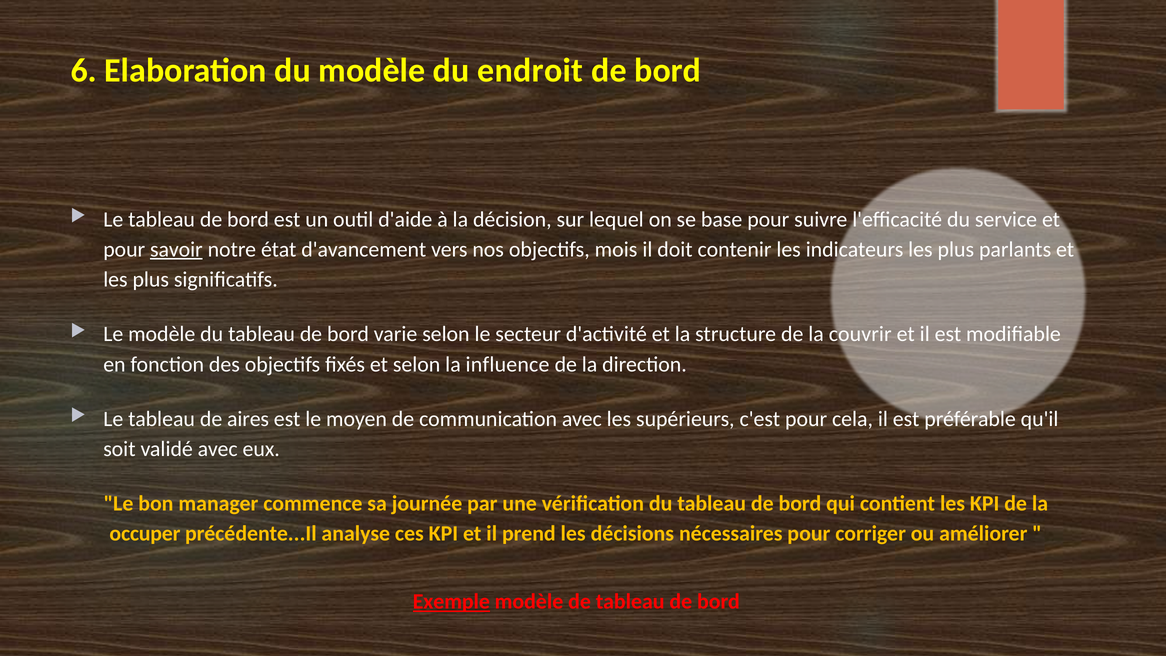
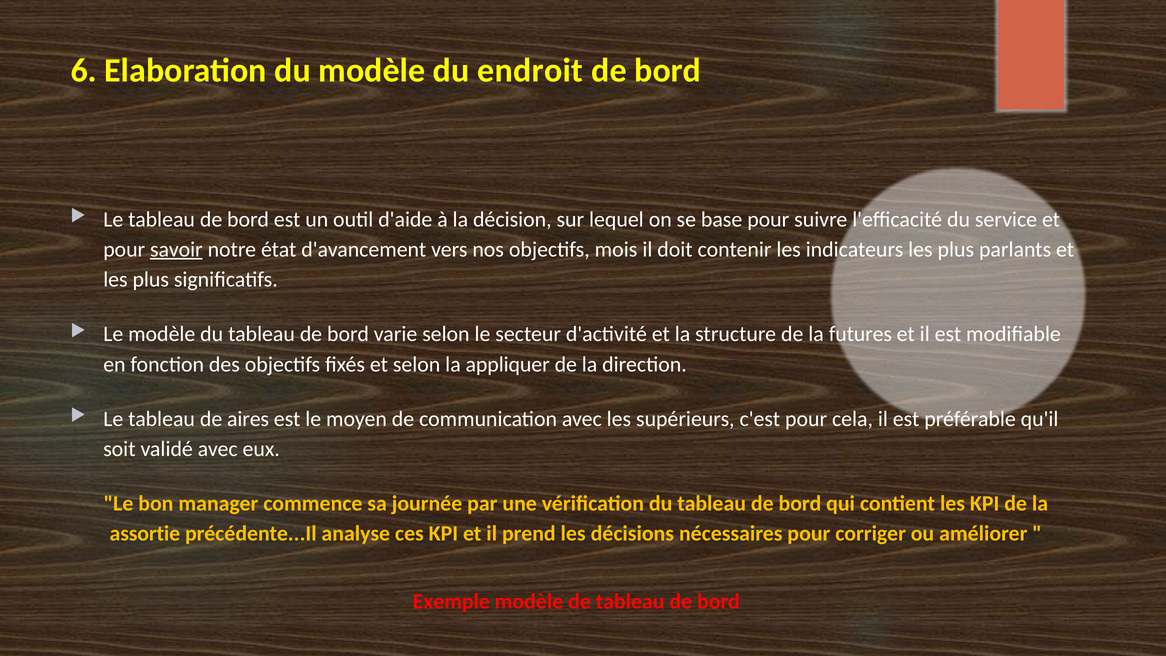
couvrir: couvrir -> futures
influence: influence -> appliquer
occuper: occuper -> assortie
Exemple underline: present -> none
